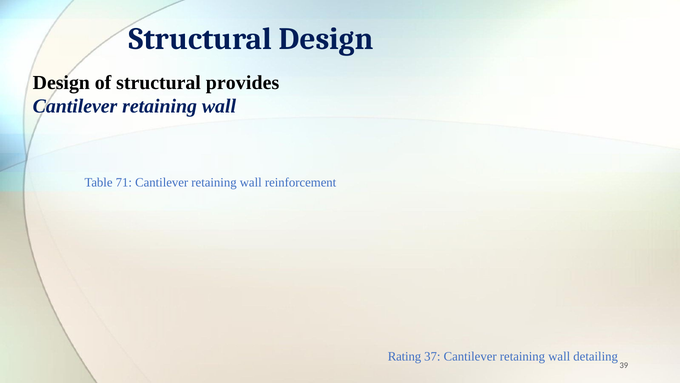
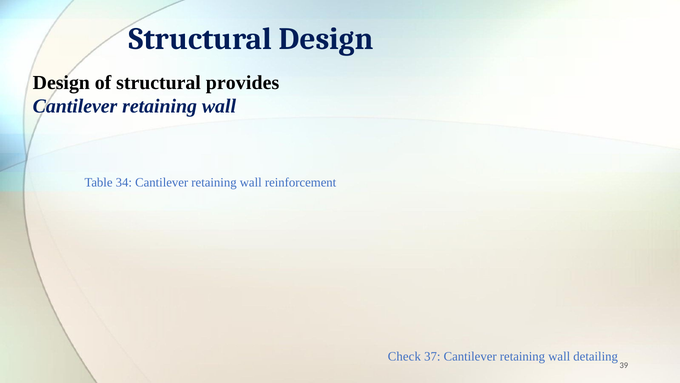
71: 71 -> 34
Rating: Rating -> Check
